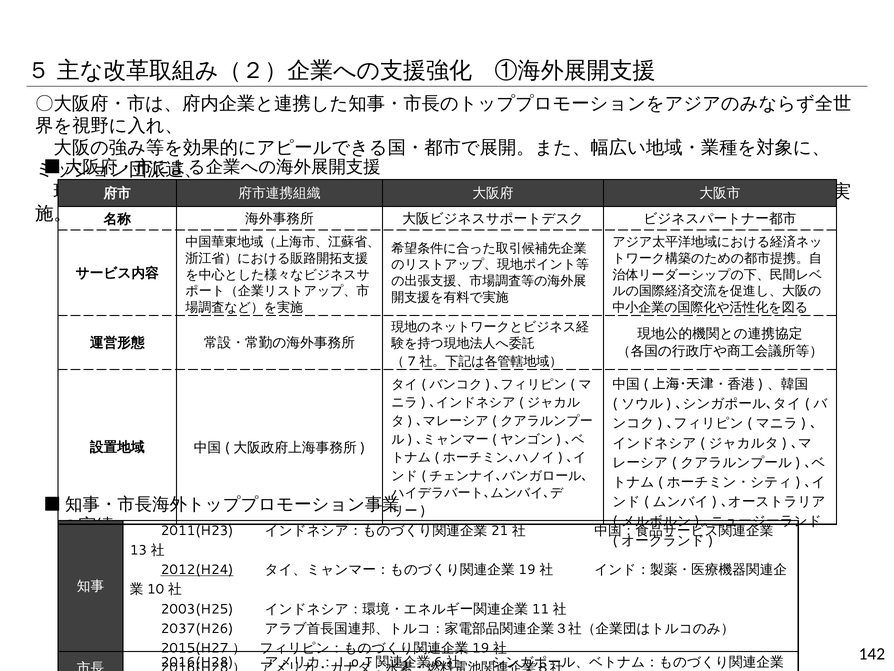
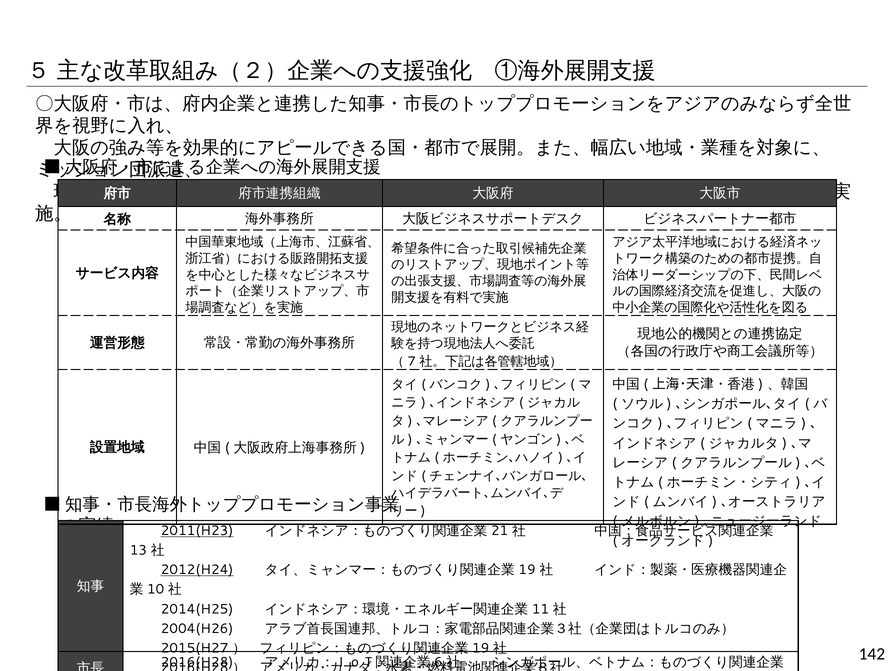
2011(H23 underline: none -> present
2003(H25: 2003(H25 -> 2014(H25
2037(H26: 2037(H26 -> 2004(H26
